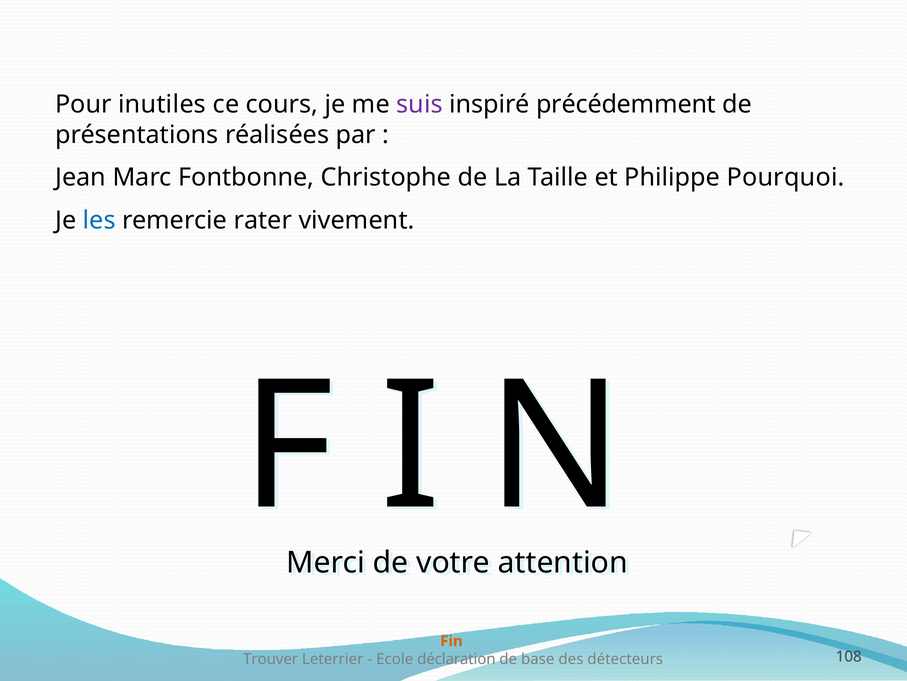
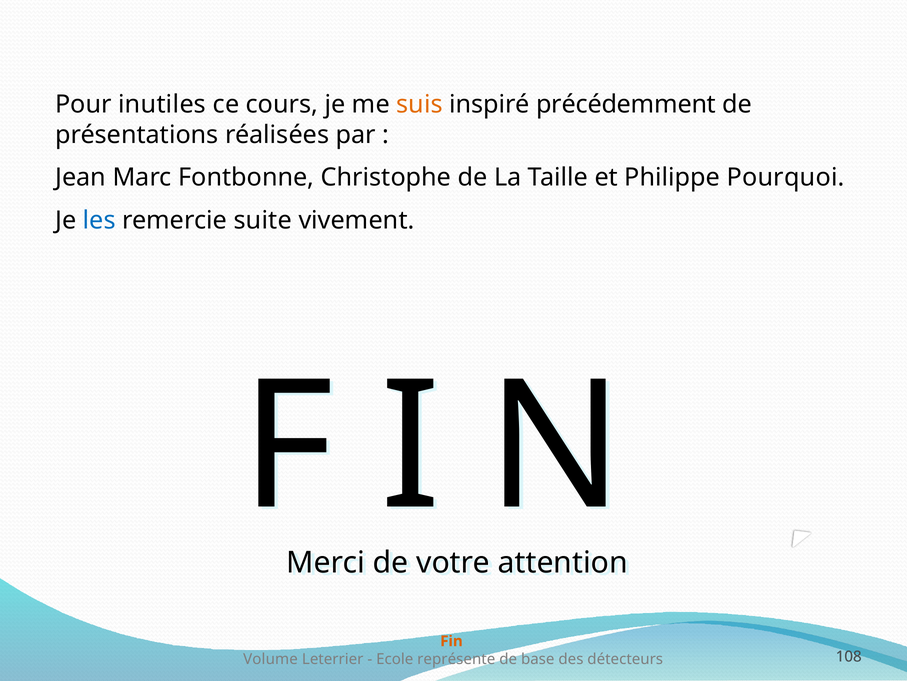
suis colour: purple -> orange
rater: rater -> suite
Trouver: Trouver -> Volume
déclaration: déclaration -> représente
